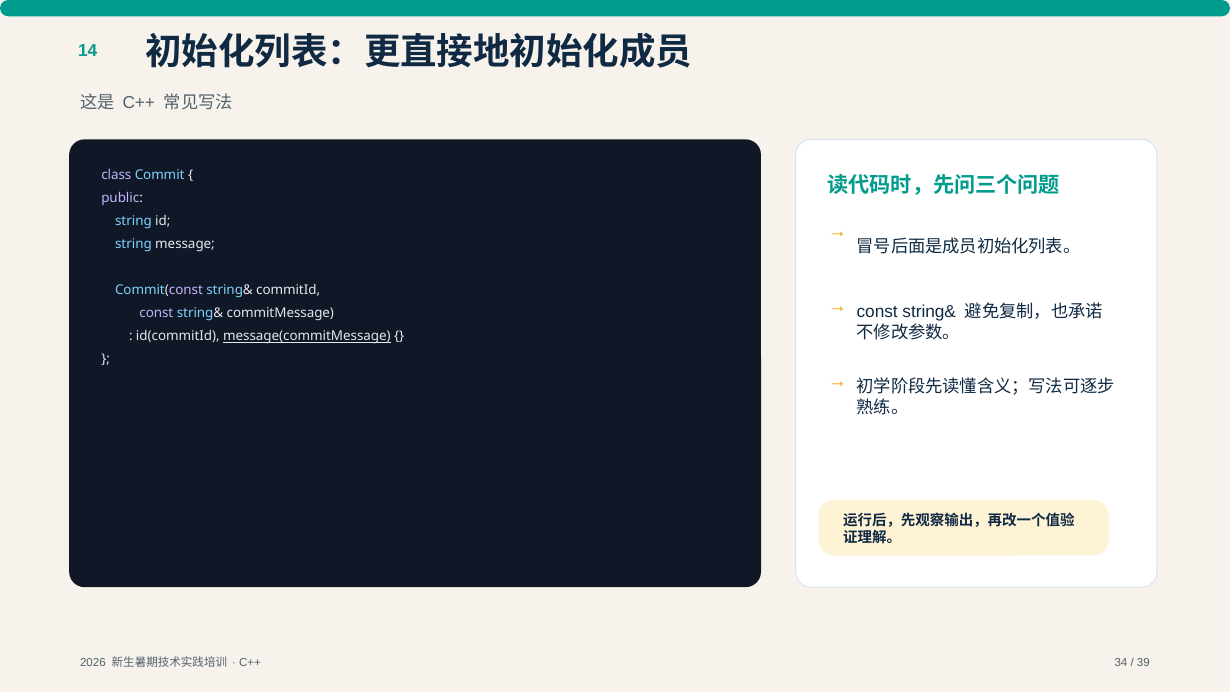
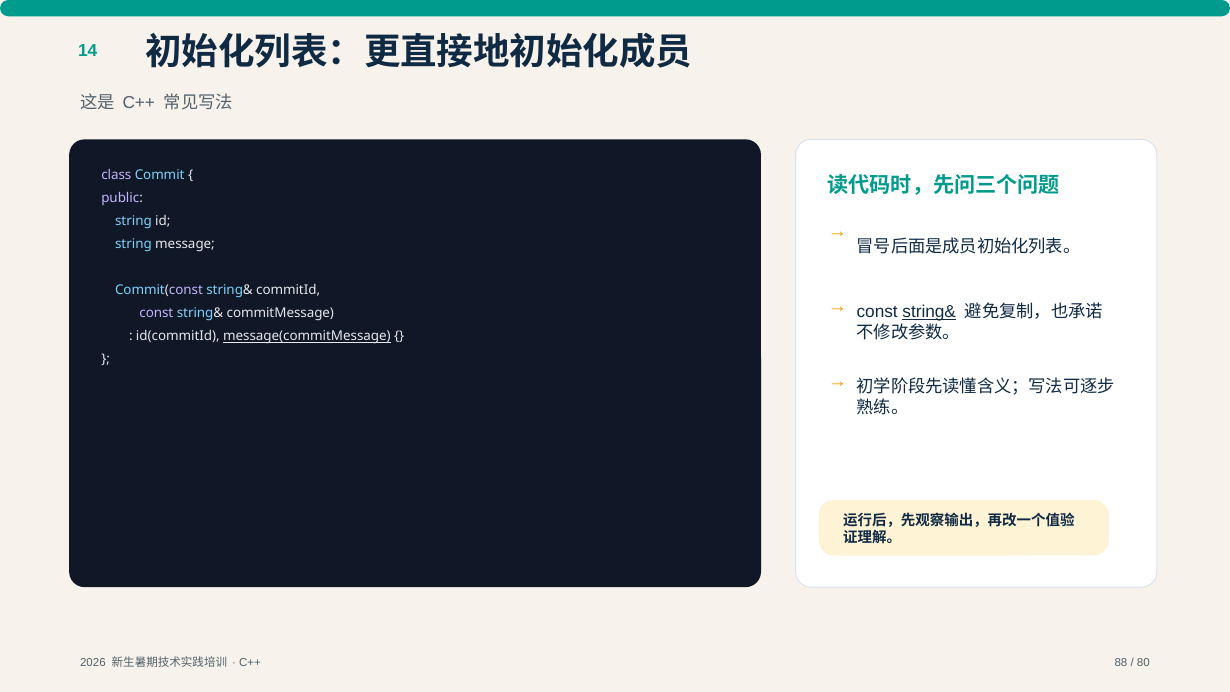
string& at (929, 312) underline: none -> present
34: 34 -> 88
39: 39 -> 80
